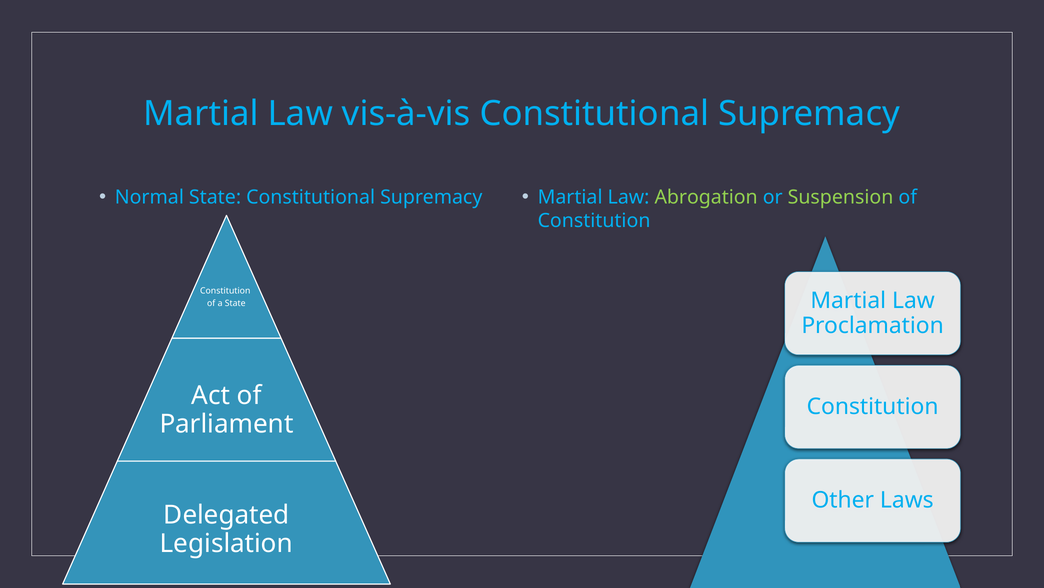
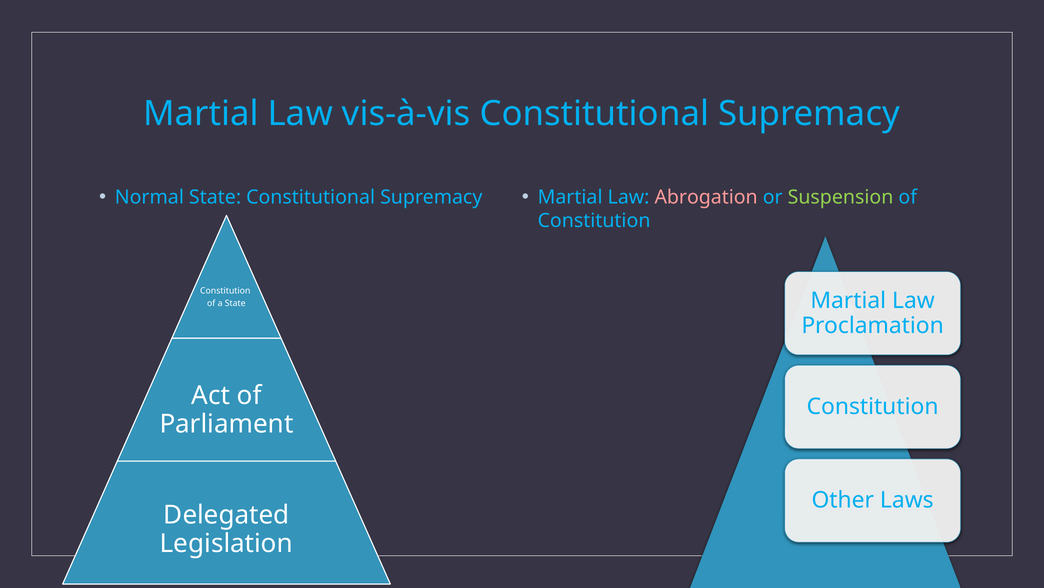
Abrogation colour: light green -> pink
